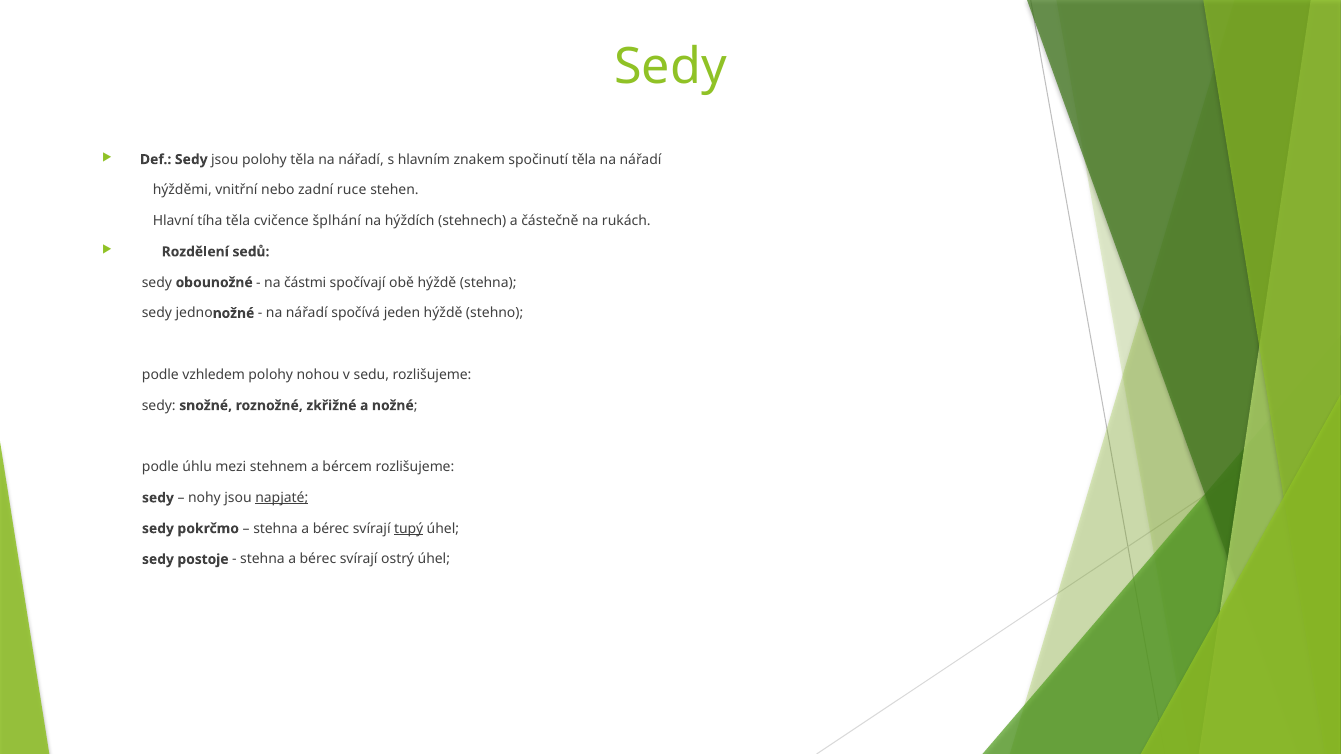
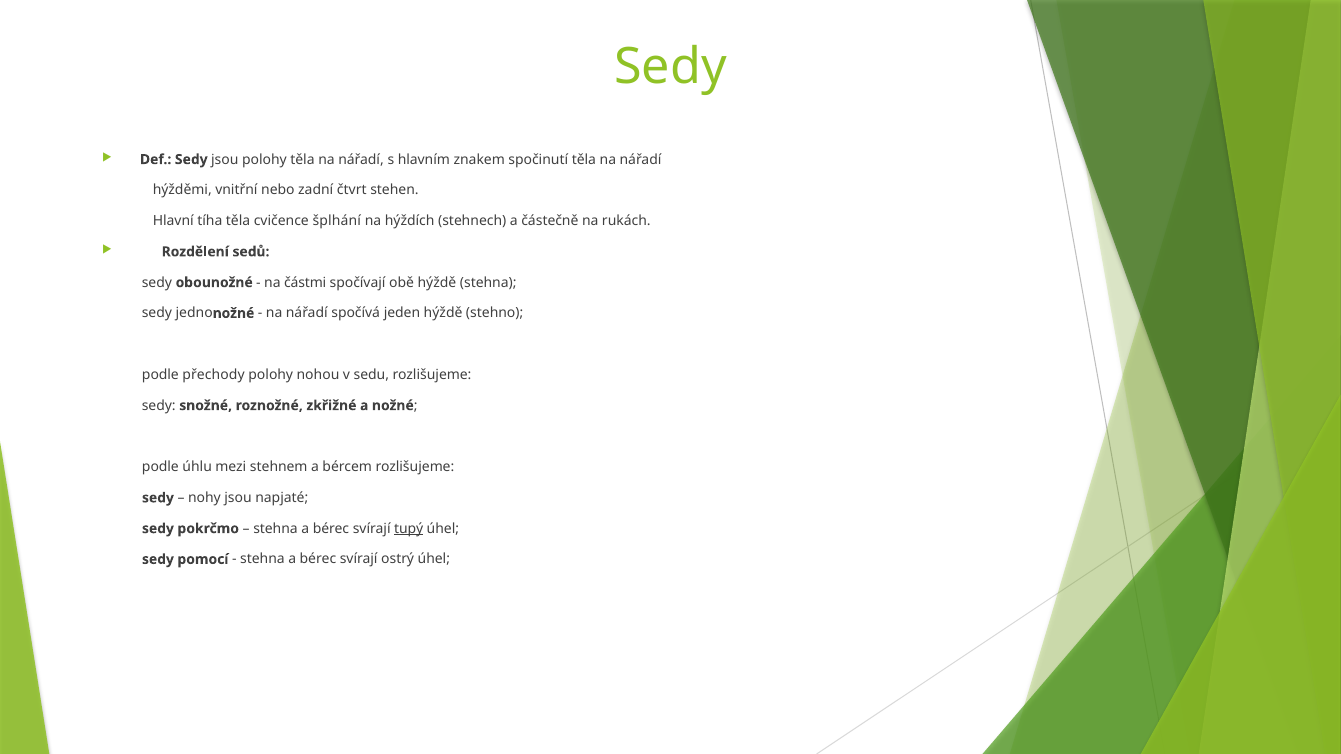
ruce: ruce -> čtvrt
vzhledem: vzhledem -> přechody
napjaté underline: present -> none
postoje: postoje -> pomocí
